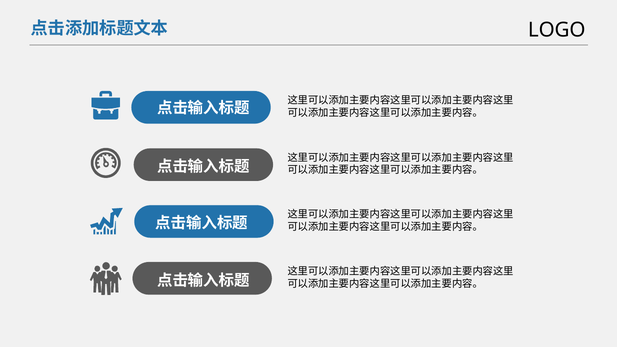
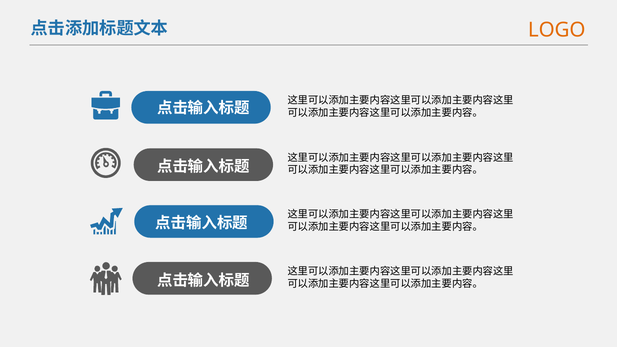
LOGO colour: black -> orange
